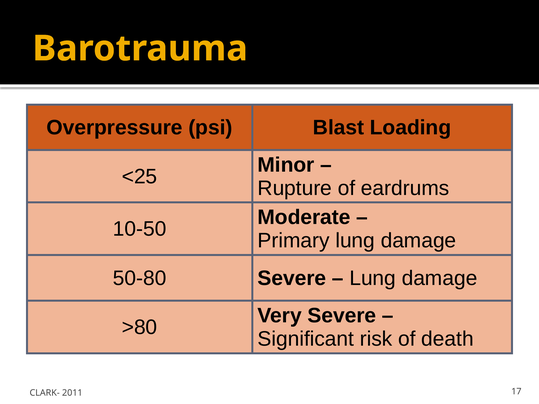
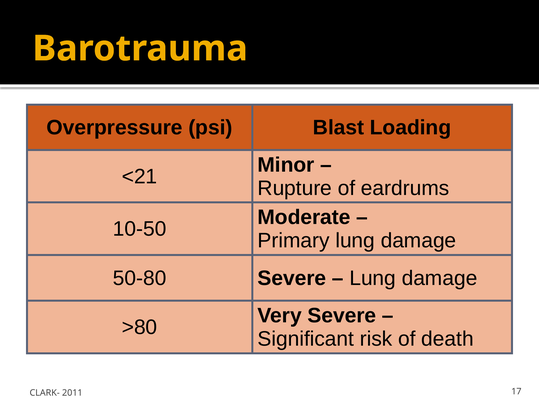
<25: <25 -> <21
